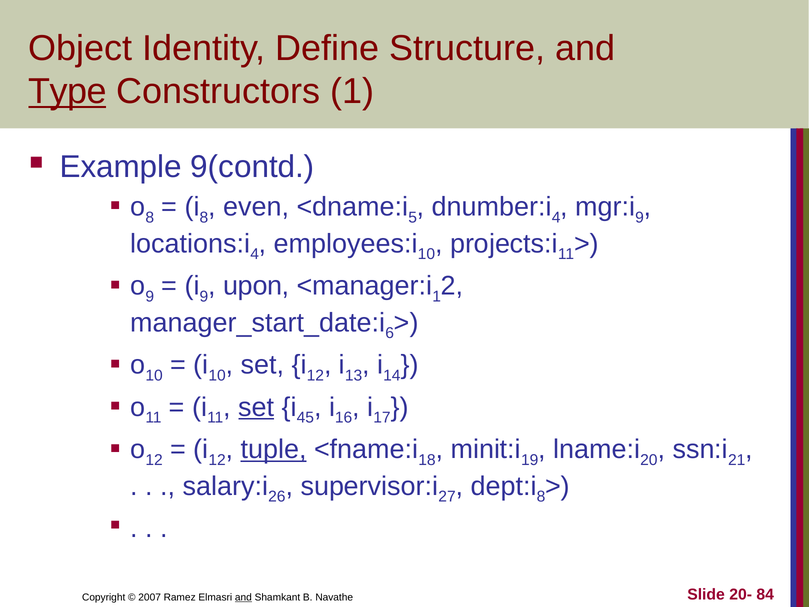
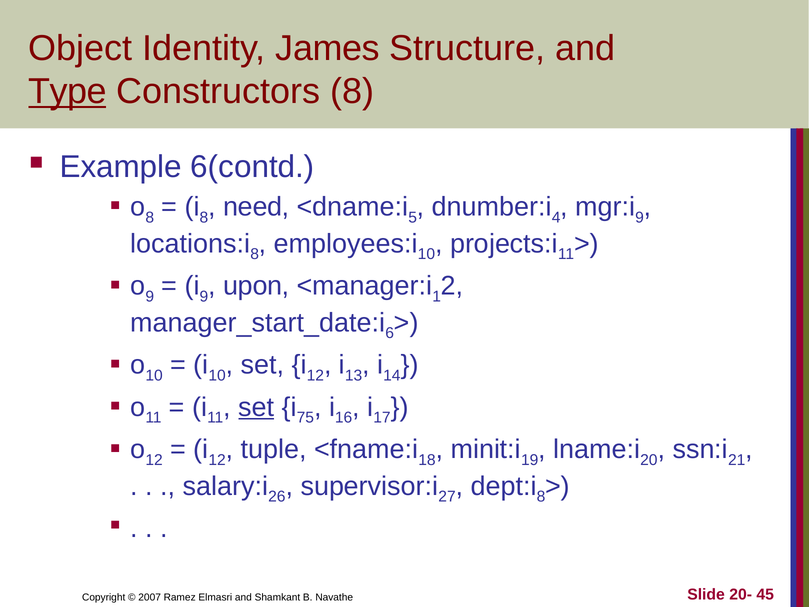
Define: Define -> James
Constructors 1: 1 -> 8
9(contd: 9(contd -> 6(contd
even: even -> need
4 at (255, 254): 4 -> 8
45: 45 -> 75
tuple underline: present -> none
and at (243, 597) underline: present -> none
84: 84 -> 45
